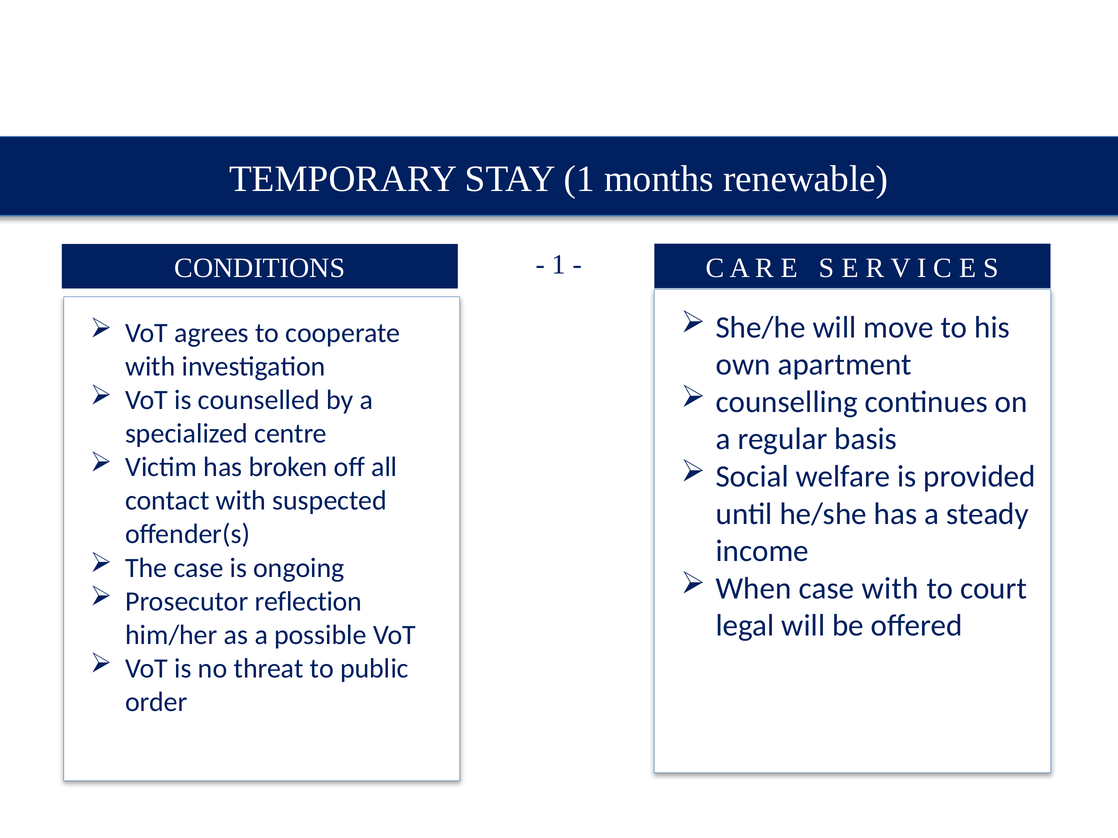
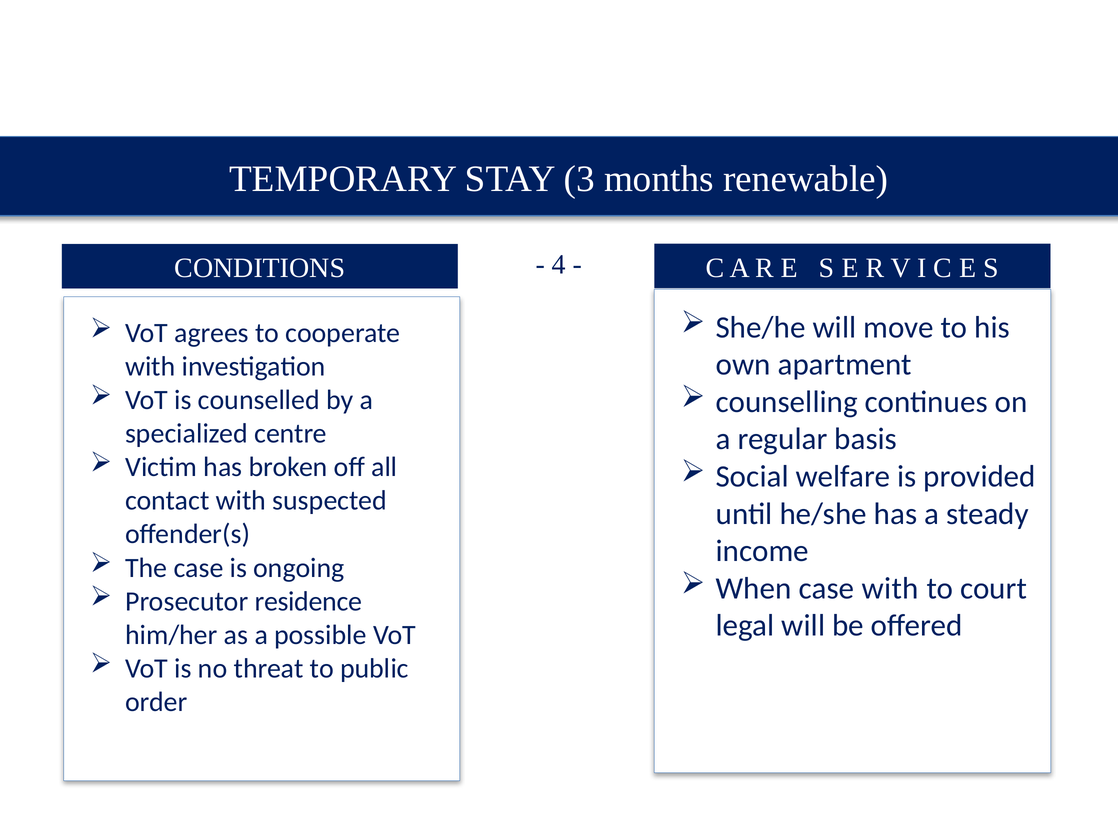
STAY 1: 1 -> 3
1 at (559, 265): 1 -> 4
reflection: reflection -> residence
